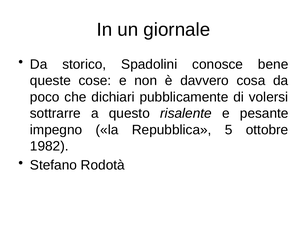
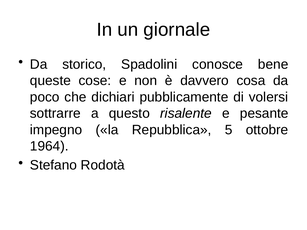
1982: 1982 -> 1964
